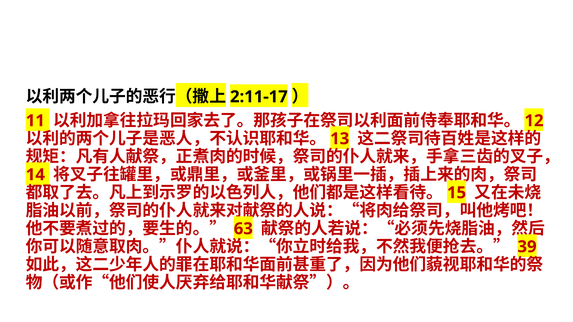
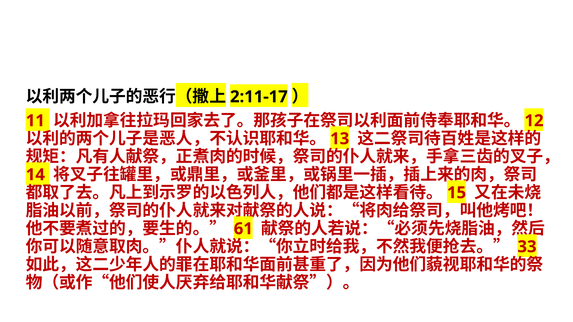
63: 63 -> 61
39: 39 -> 33
